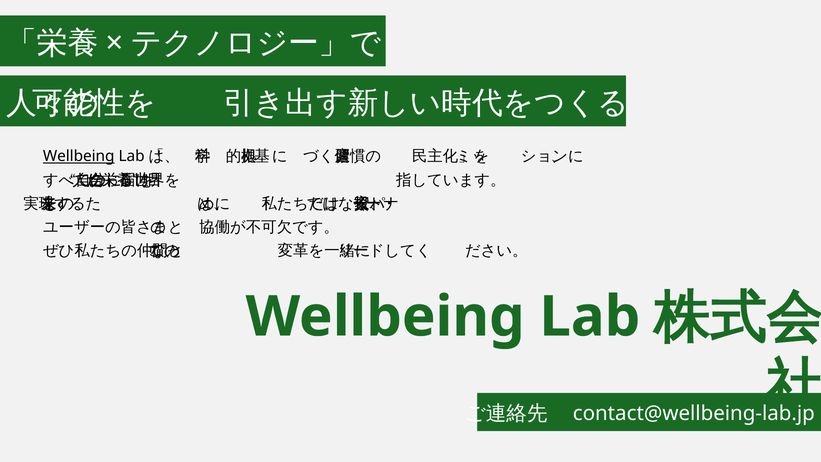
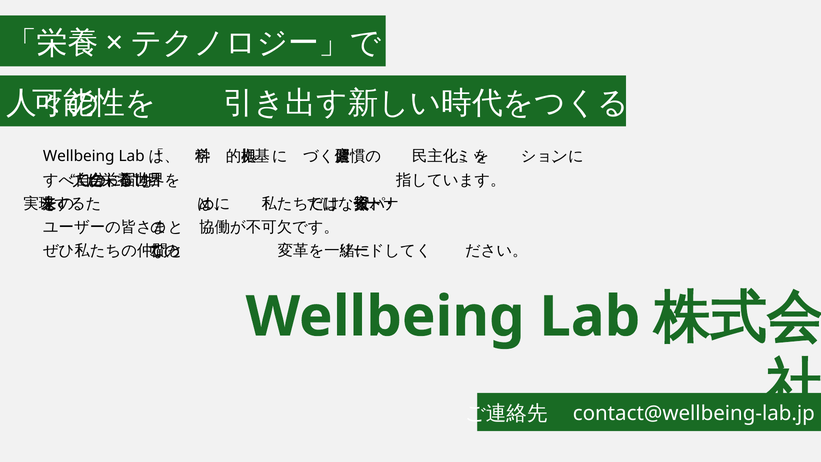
Wellbeing at (79, 156) underline: present -> none
